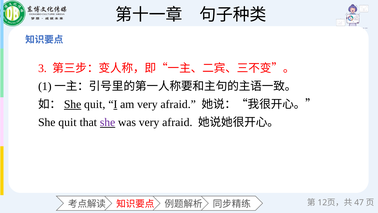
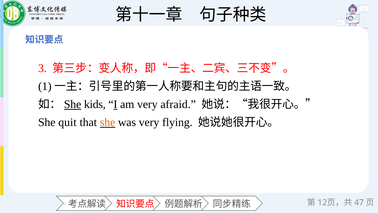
quit at (95, 104): quit -> kids
she at (108, 122) colour: purple -> orange
was very afraid: afraid -> flying
